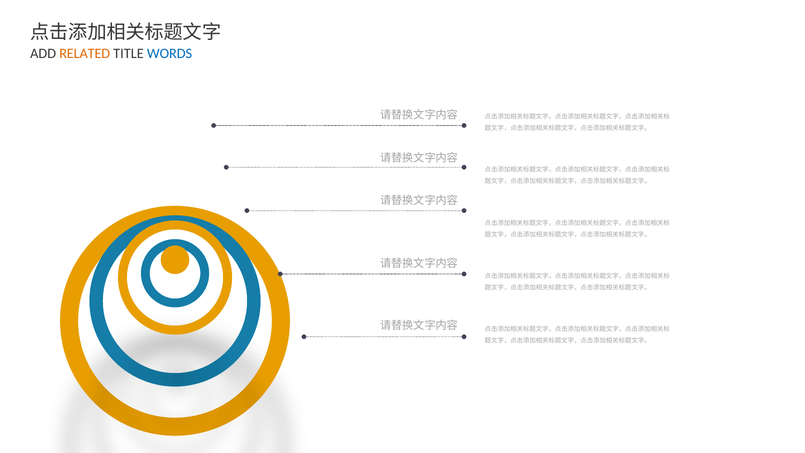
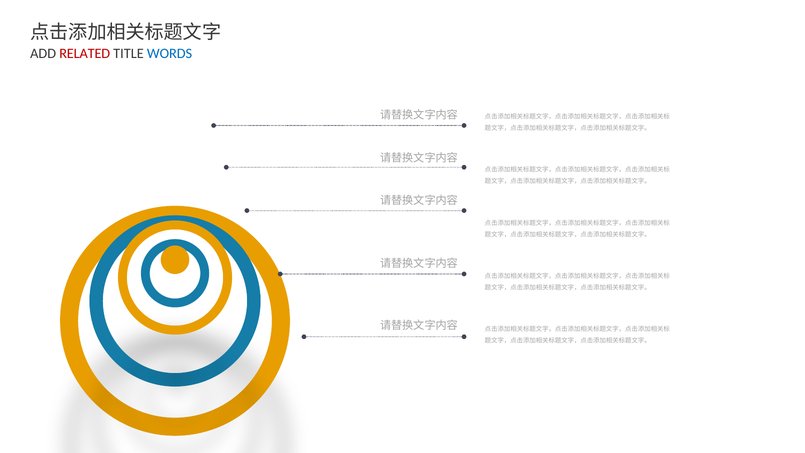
RELATED colour: orange -> red
